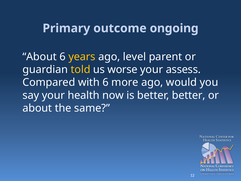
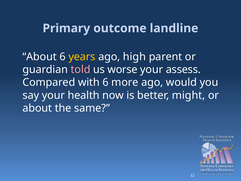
ongoing: ongoing -> landline
level: level -> high
told colour: yellow -> pink
better better: better -> might
